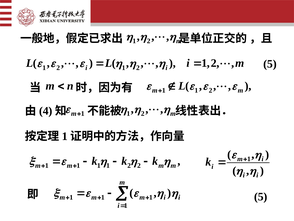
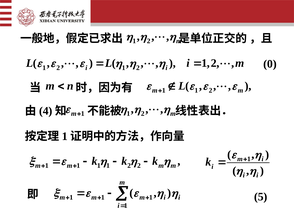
5 at (270, 64): 5 -> 0
